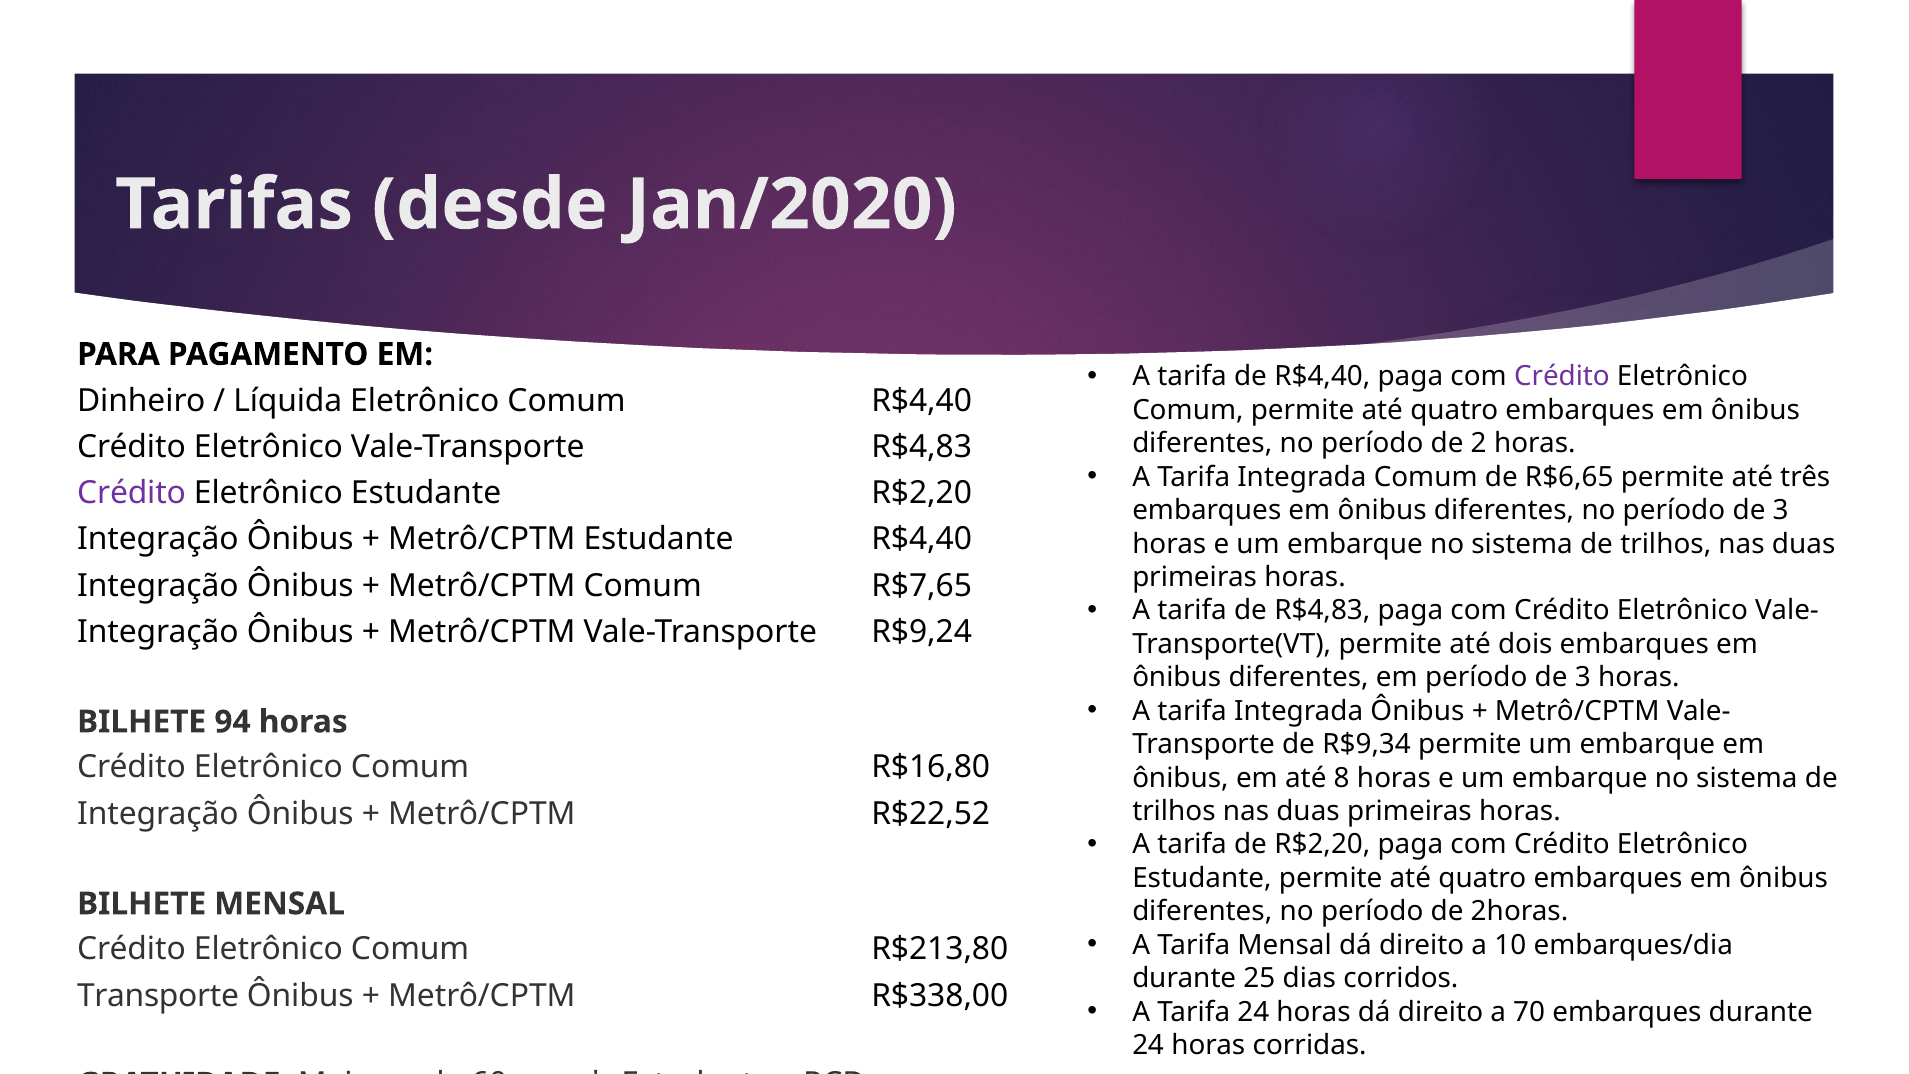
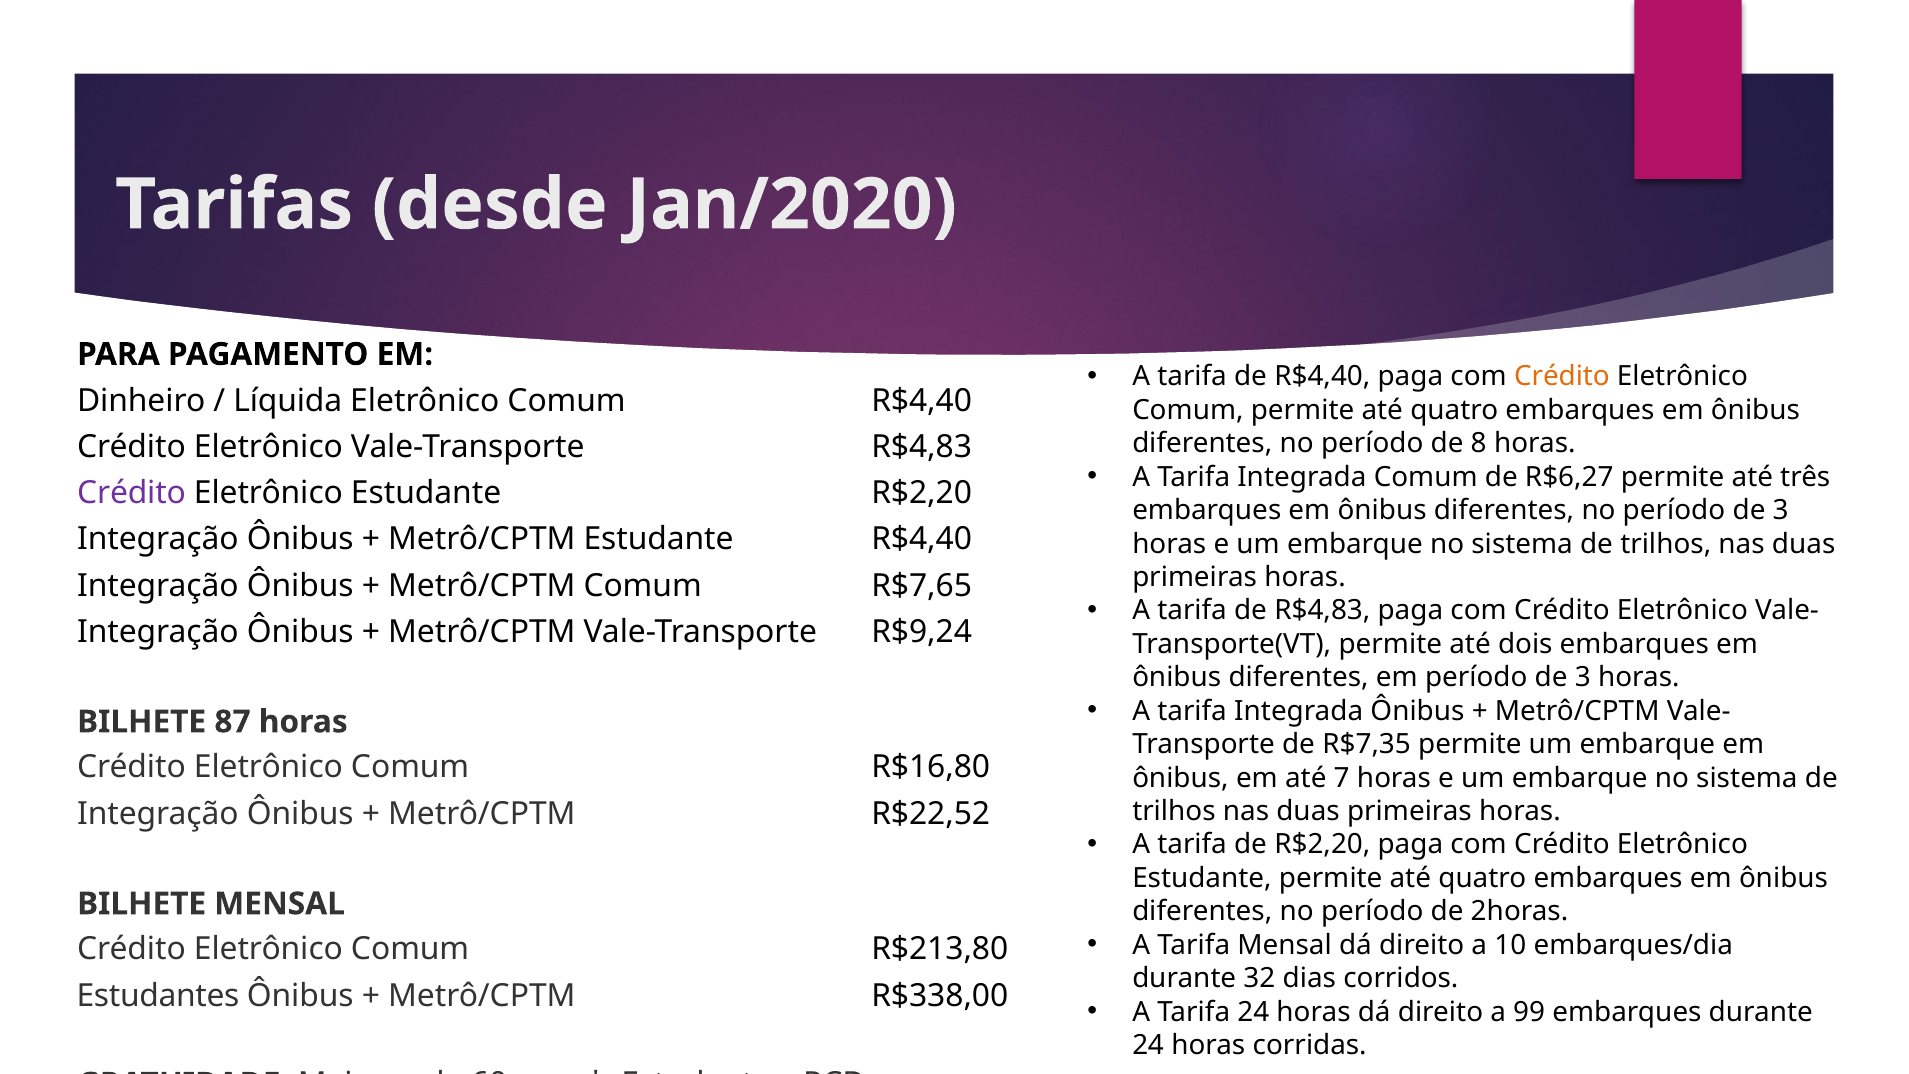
Crédito at (1562, 377) colour: purple -> orange
2: 2 -> 8
R$6,65: R$6,65 -> R$6,27
94: 94 -> 87
R$9,34: R$9,34 -> R$7,35
8: 8 -> 7
25: 25 -> 32
Transporte at (158, 995): Transporte -> Estudantes
70: 70 -> 99
